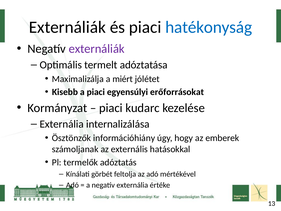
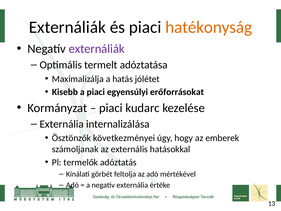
hatékonyság colour: blue -> orange
miért: miért -> hatás
információhiány: információhiány -> következményei
